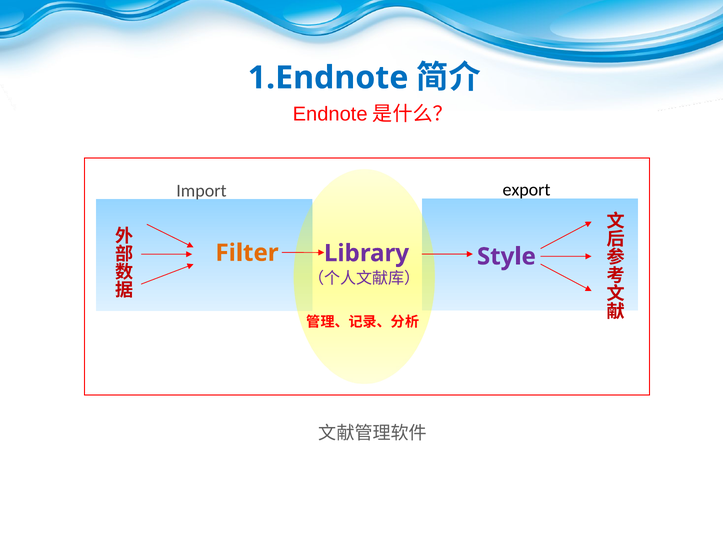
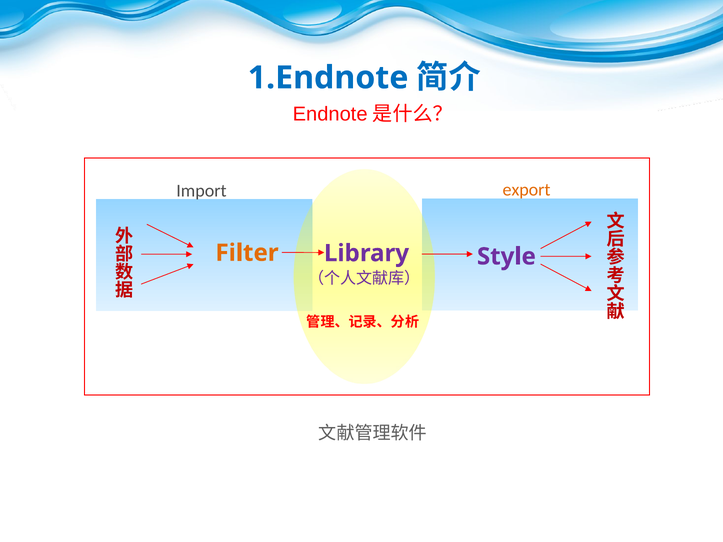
export colour: black -> orange
